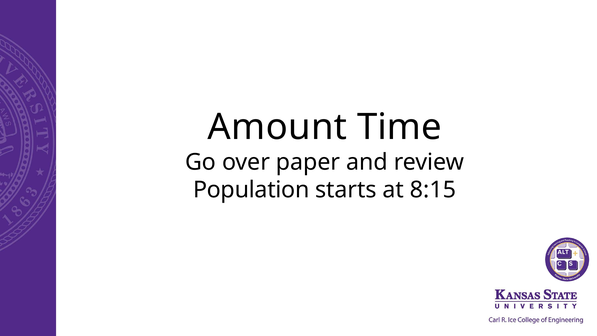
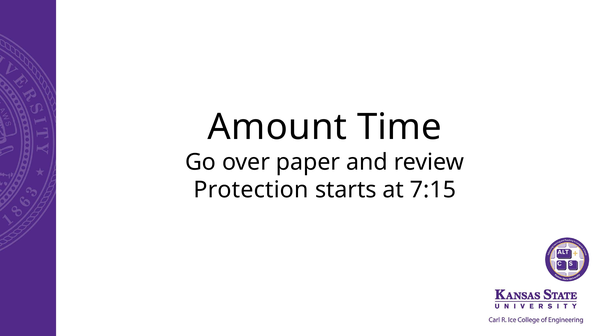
Population: Population -> Protection
8:15: 8:15 -> 7:15
